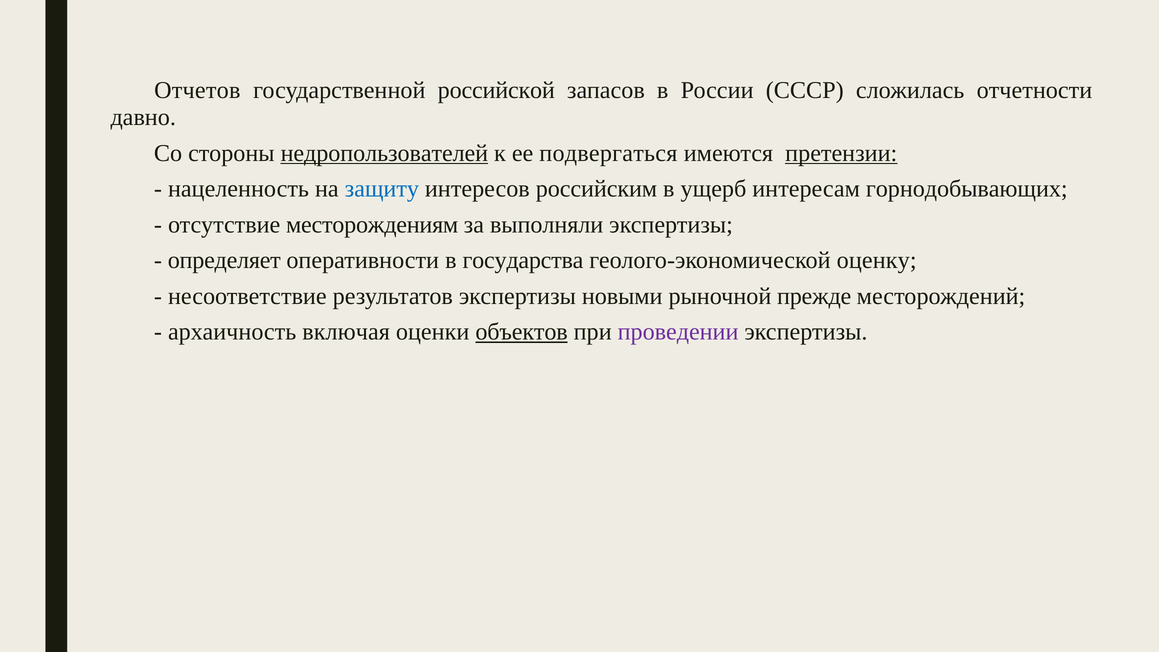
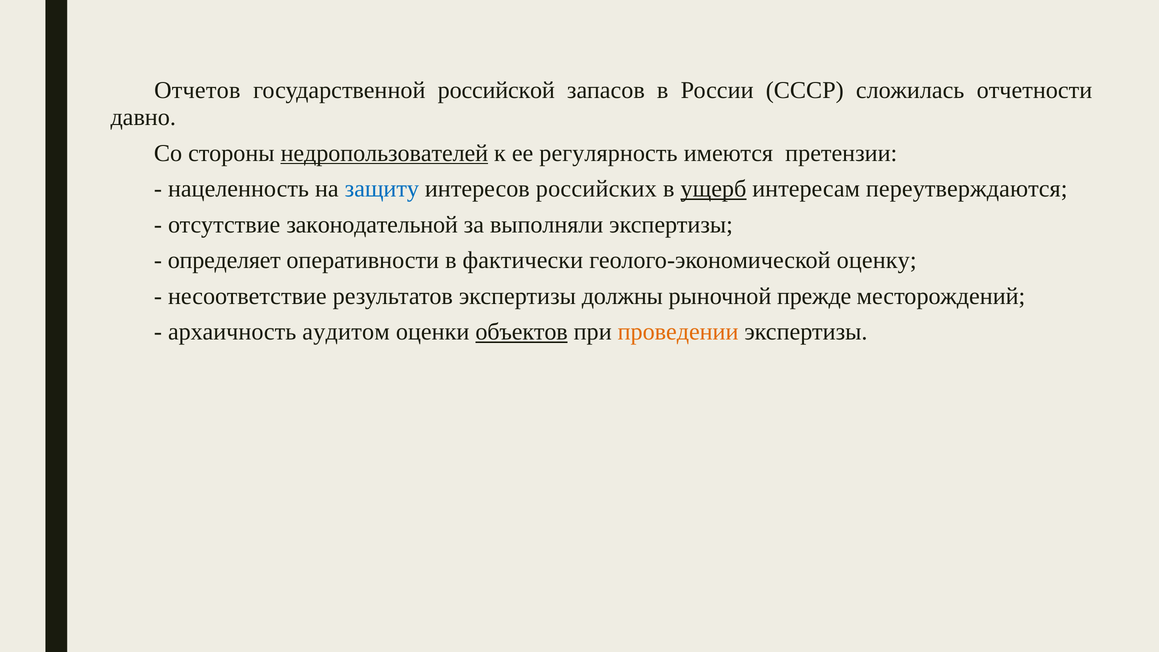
подвергаться: подвергаться -> регулярность
претензии underline: present -> none
российским: российским -> российских
ущерб underline: none -> present
горнодобывающих: горнодобывающих -> переутверждаются
месторождениям: месторождениям -> законодательной
государства: государства -> фактически
новыми: новыми -> должны
включая: включая -> аудитом
проведении colour: purple -> orange
